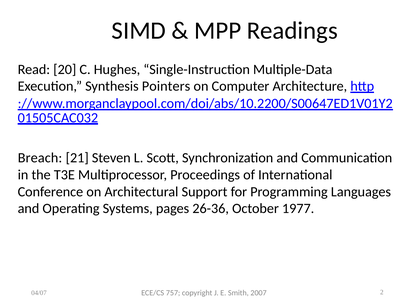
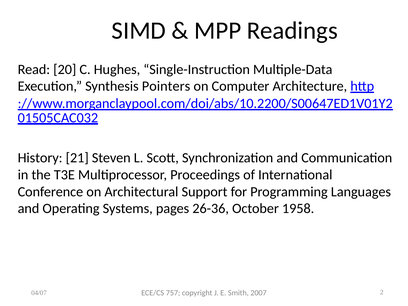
Breach: Breach -> History
1977: 1977 -> 1958
